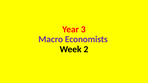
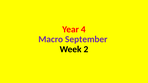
3: 3 -> 4
Economists: Economists -> September
